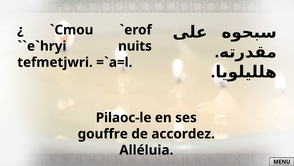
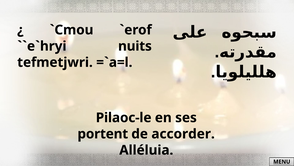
gouffre: gouffre -> portent
accordez: accordez -> accorder
